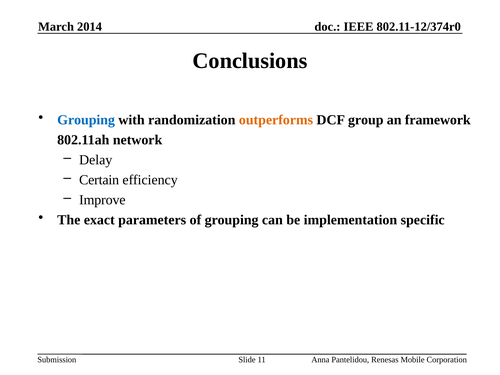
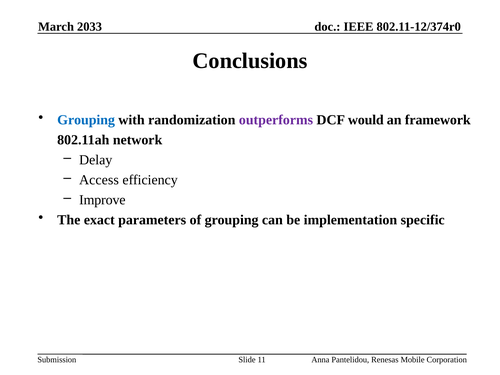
2014: 2014 -> 2033
outperforms colour: orange -> purple
group: group -> would
Certain: Certain -> Access
